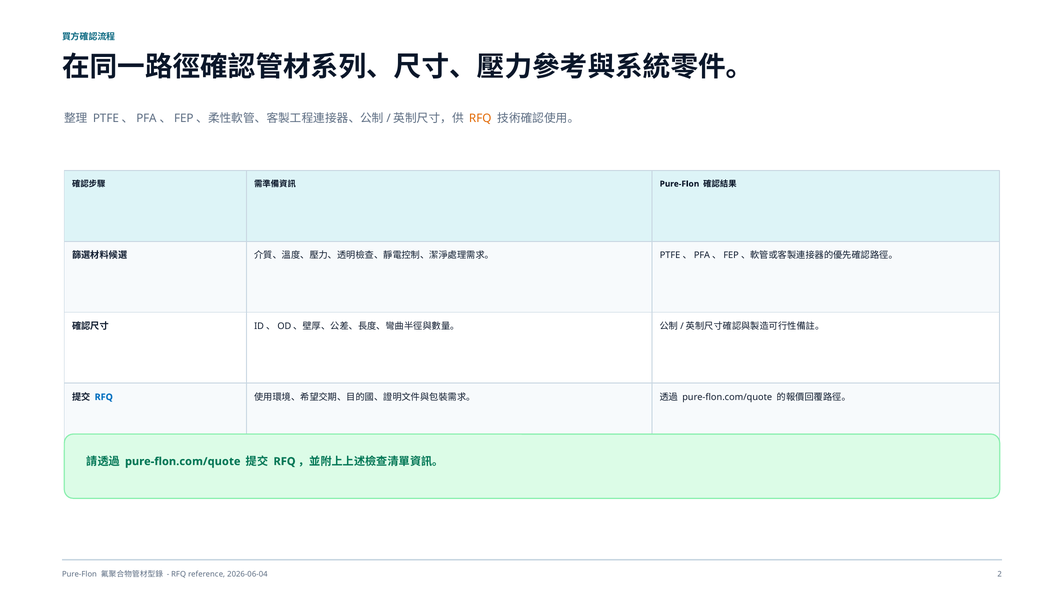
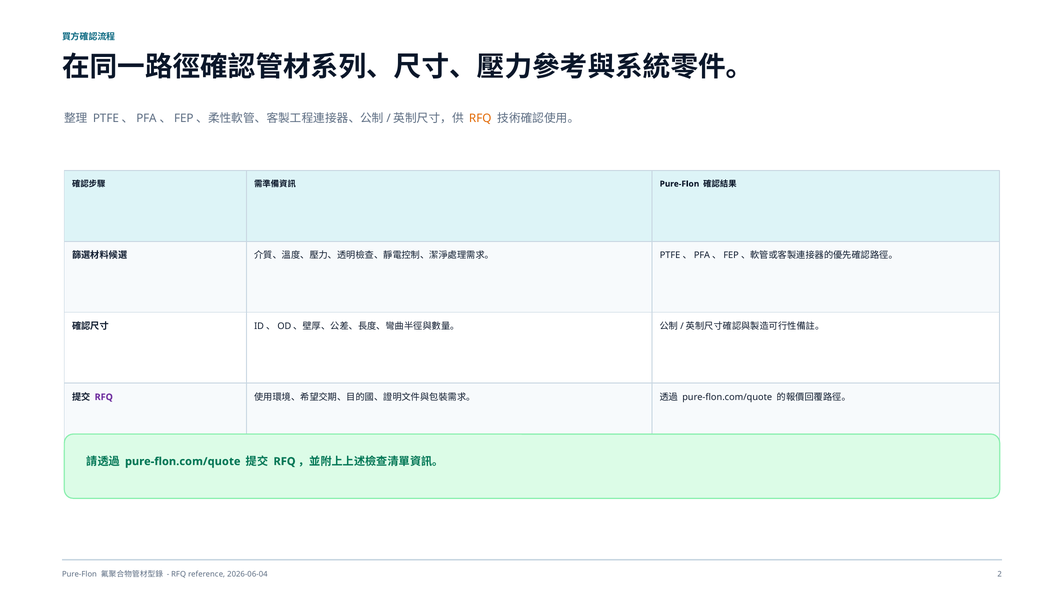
RFQ at (104, 397) colour: blue -> purple
